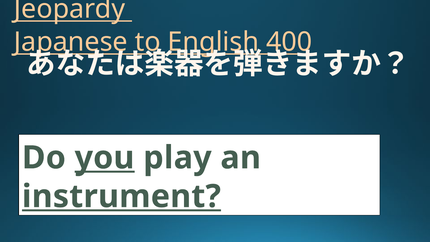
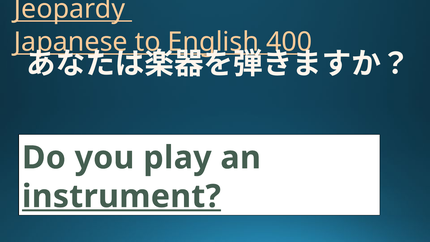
you underline: present -> none
